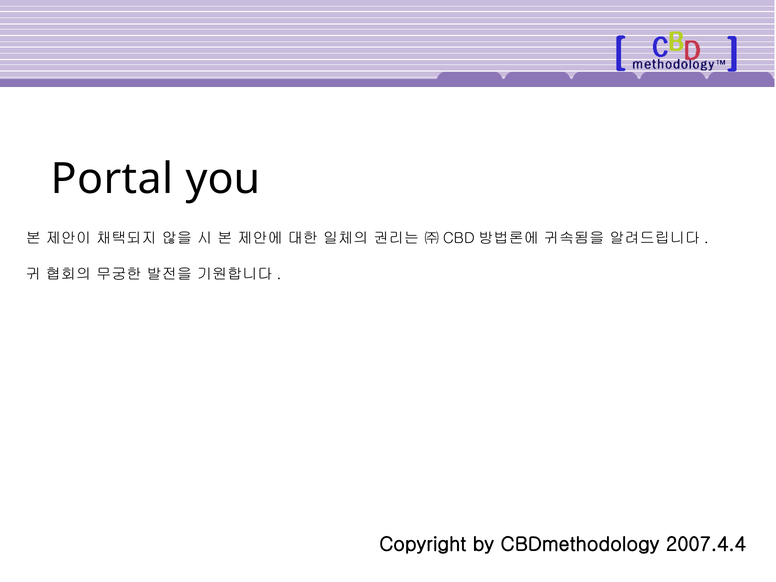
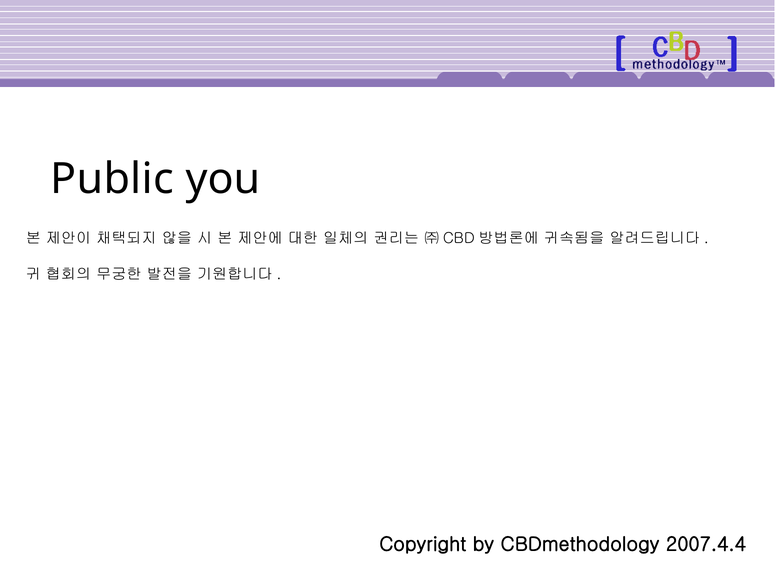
Portal: Portal -> Public
